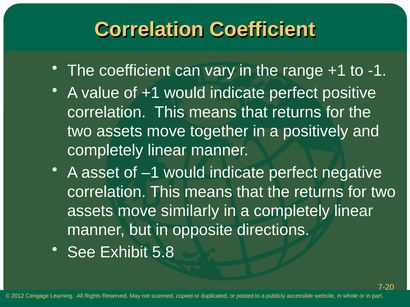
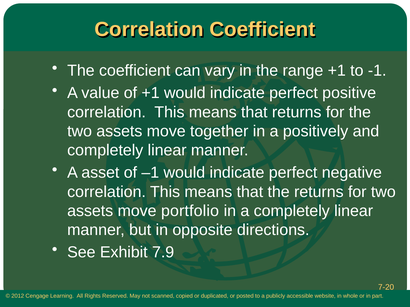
similarly: similarly -> portfolio
5.8: 5.8 -> 7.9
